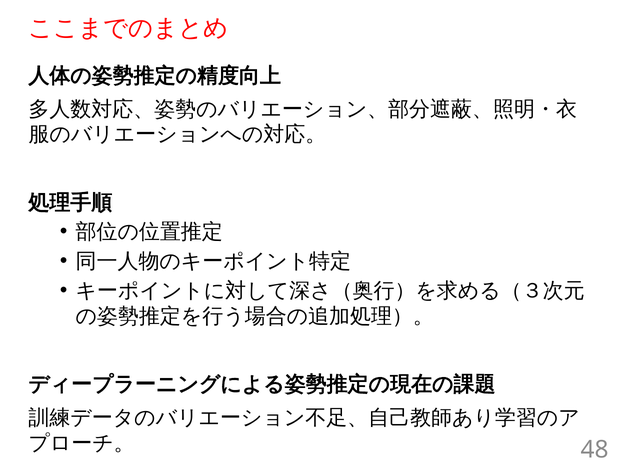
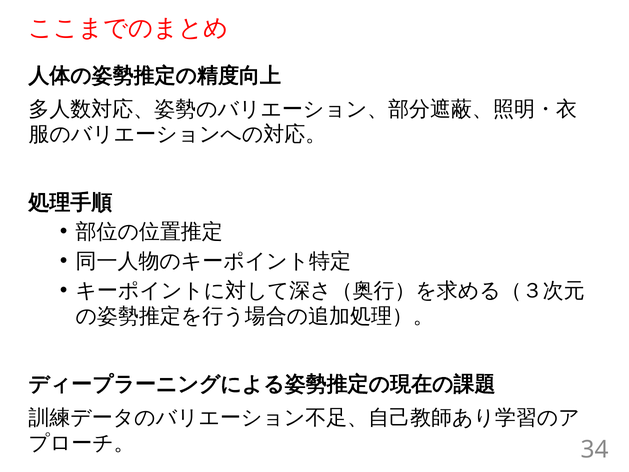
48: 48 -> 34
